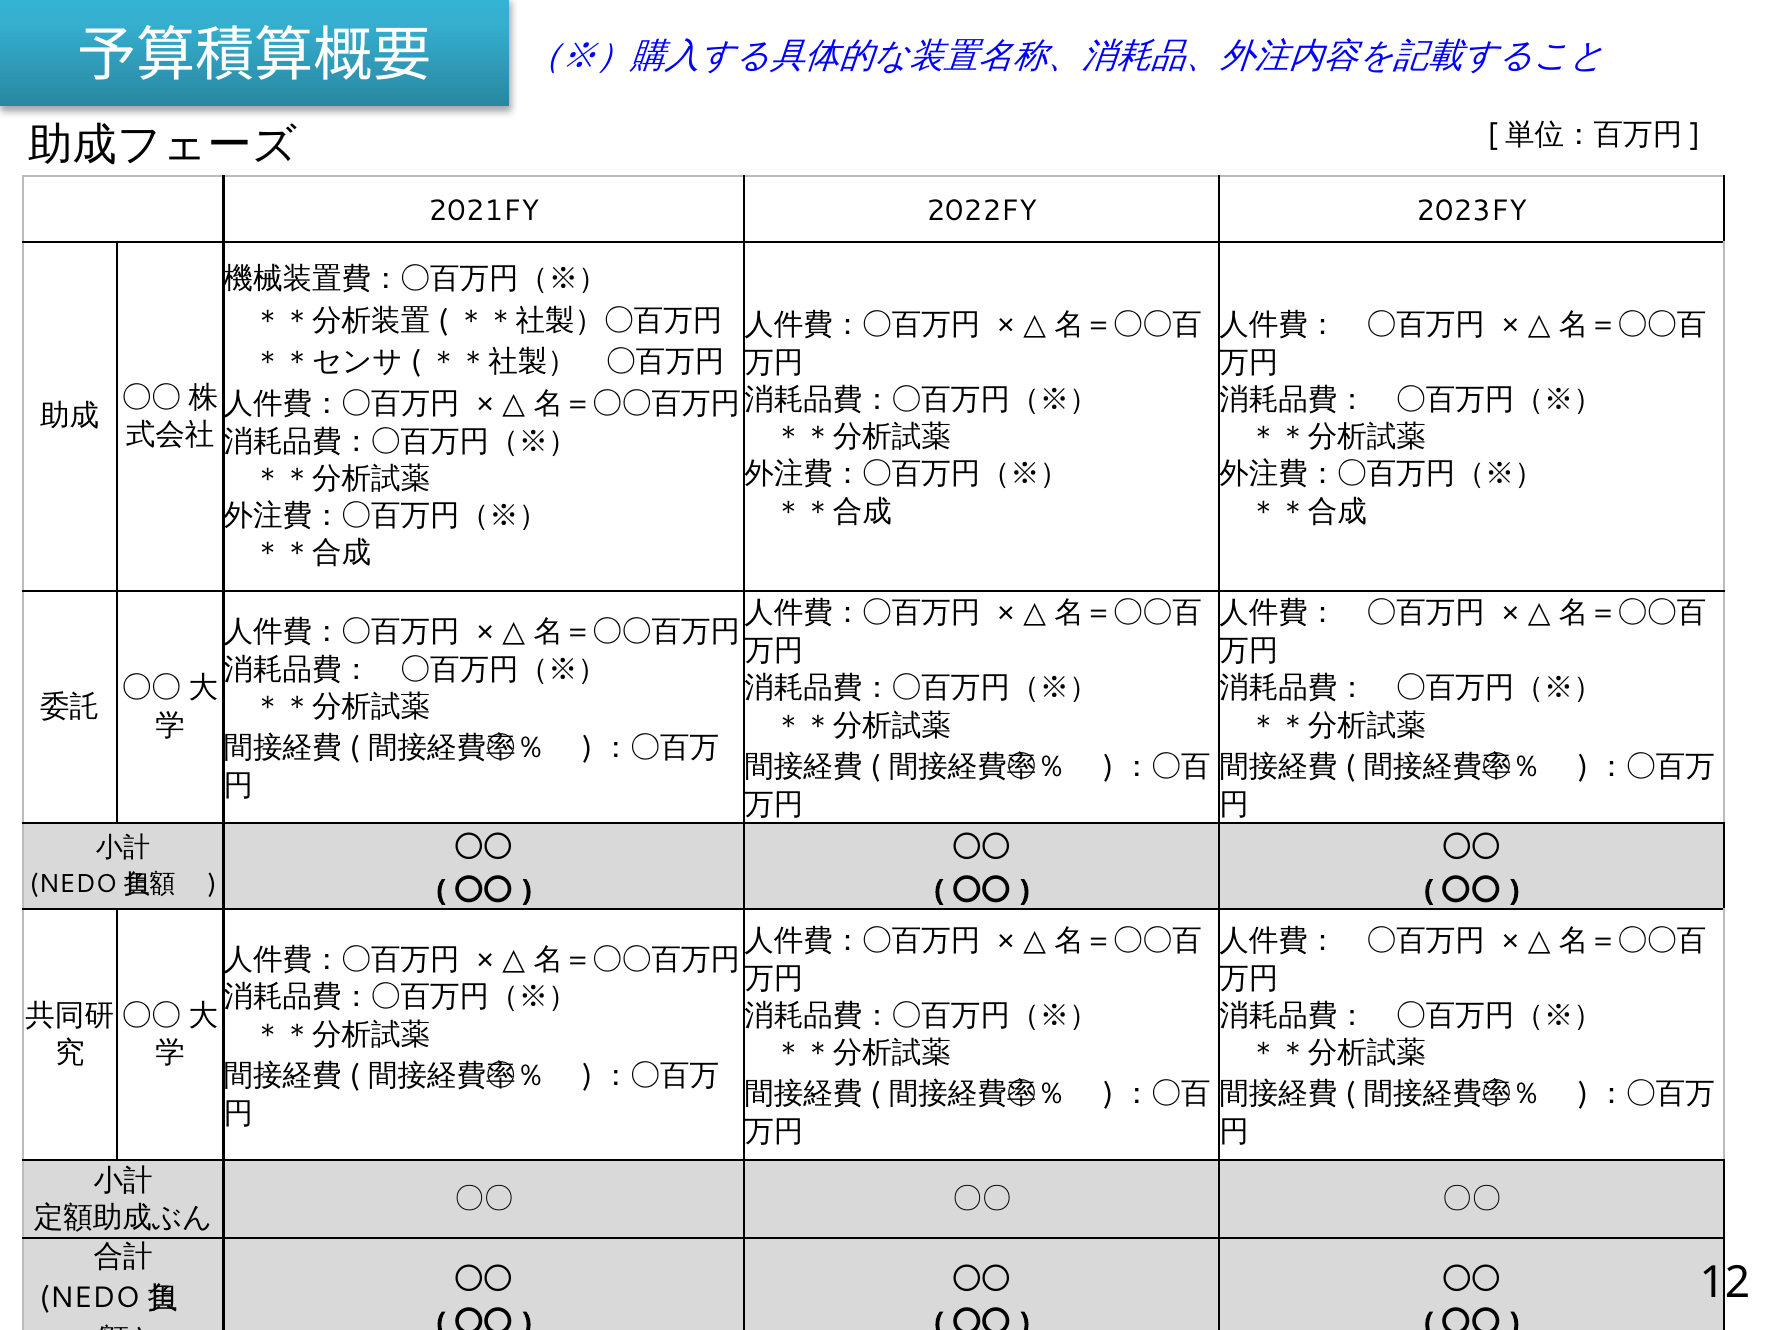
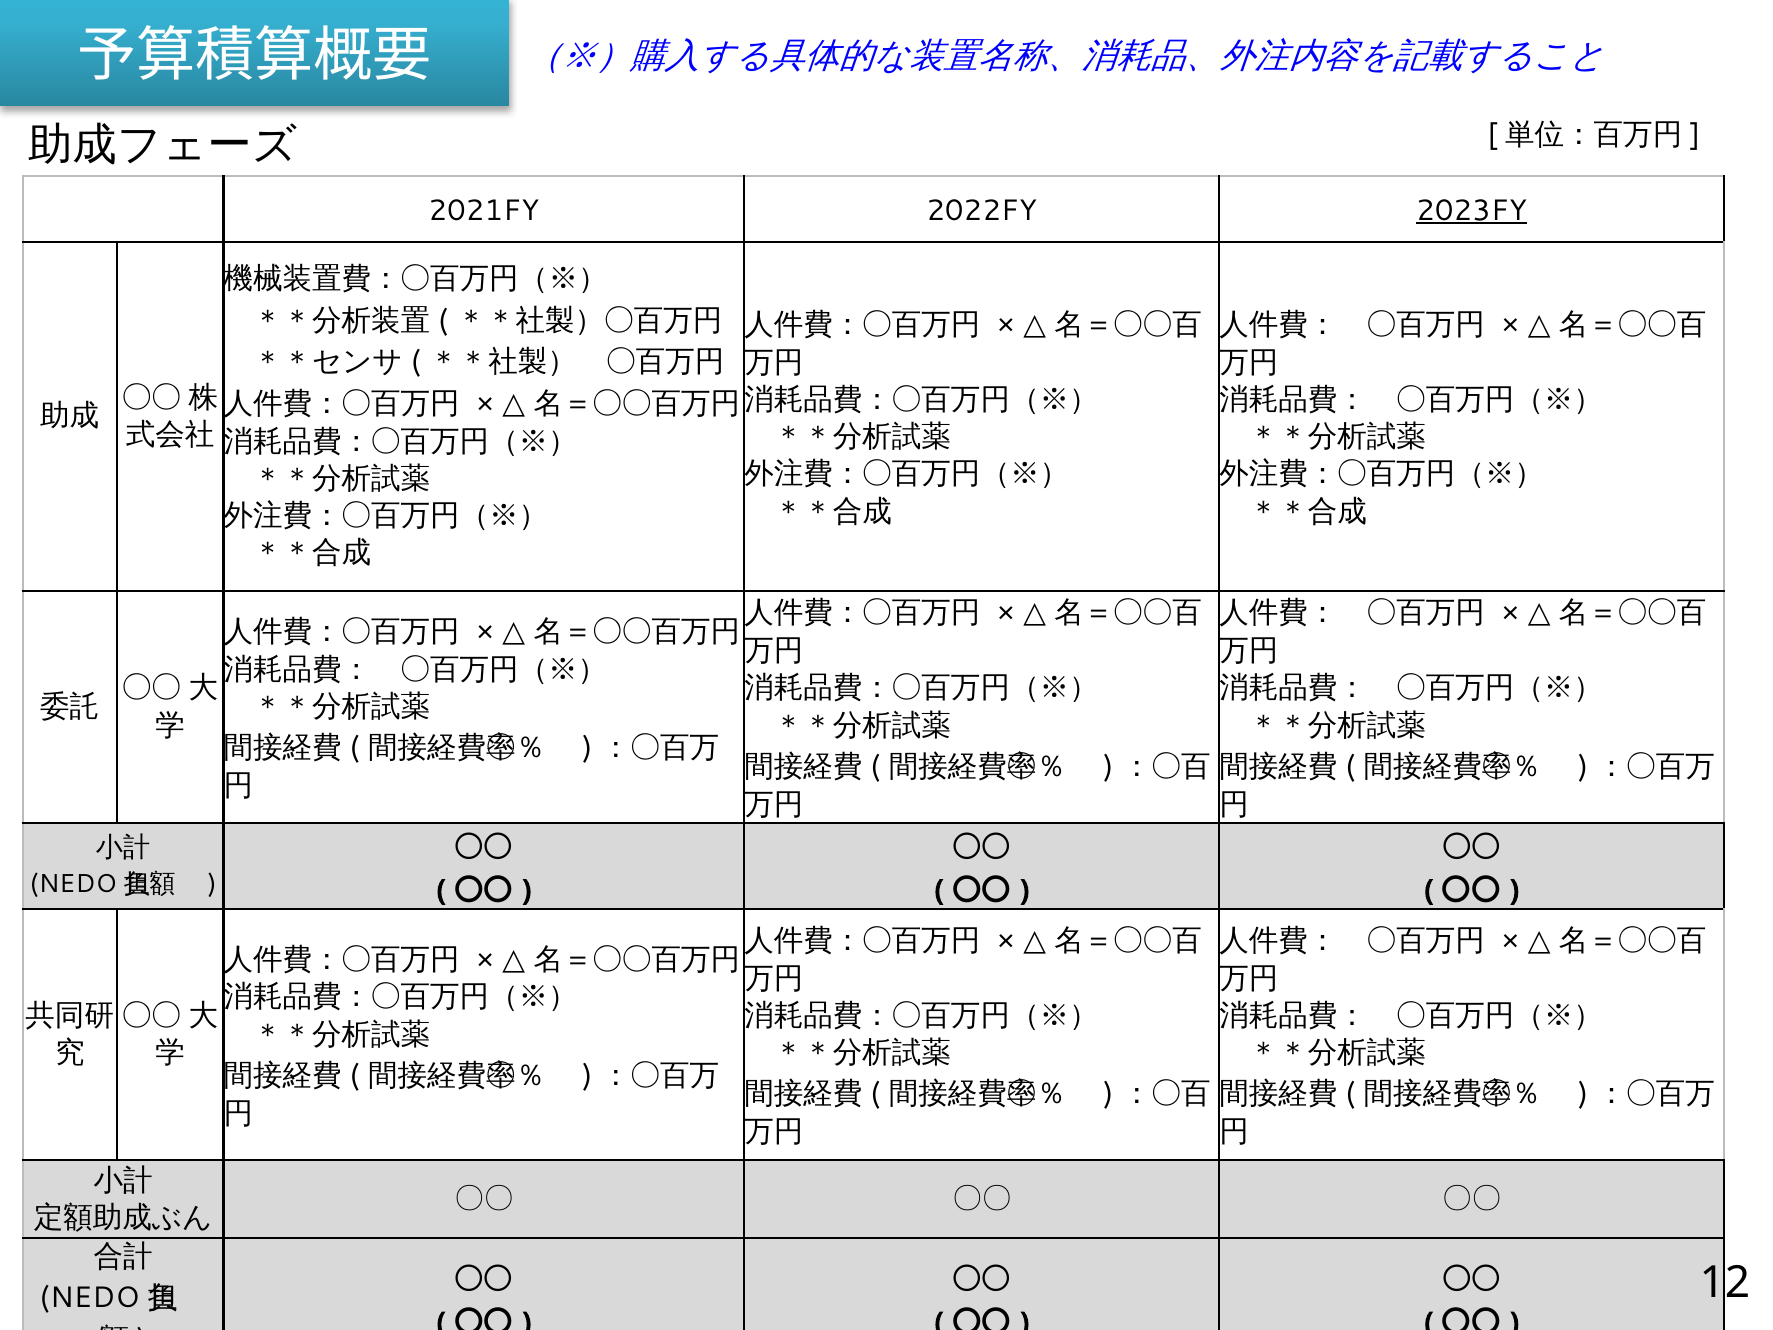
2023FY underline: none -> present
